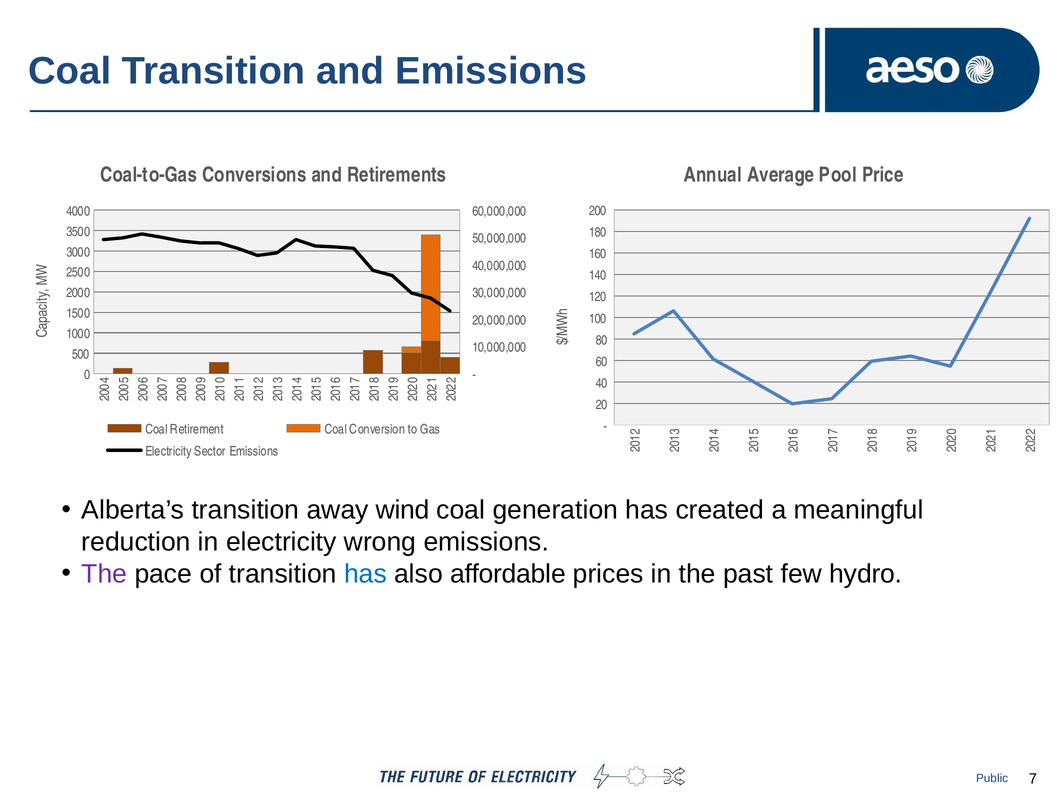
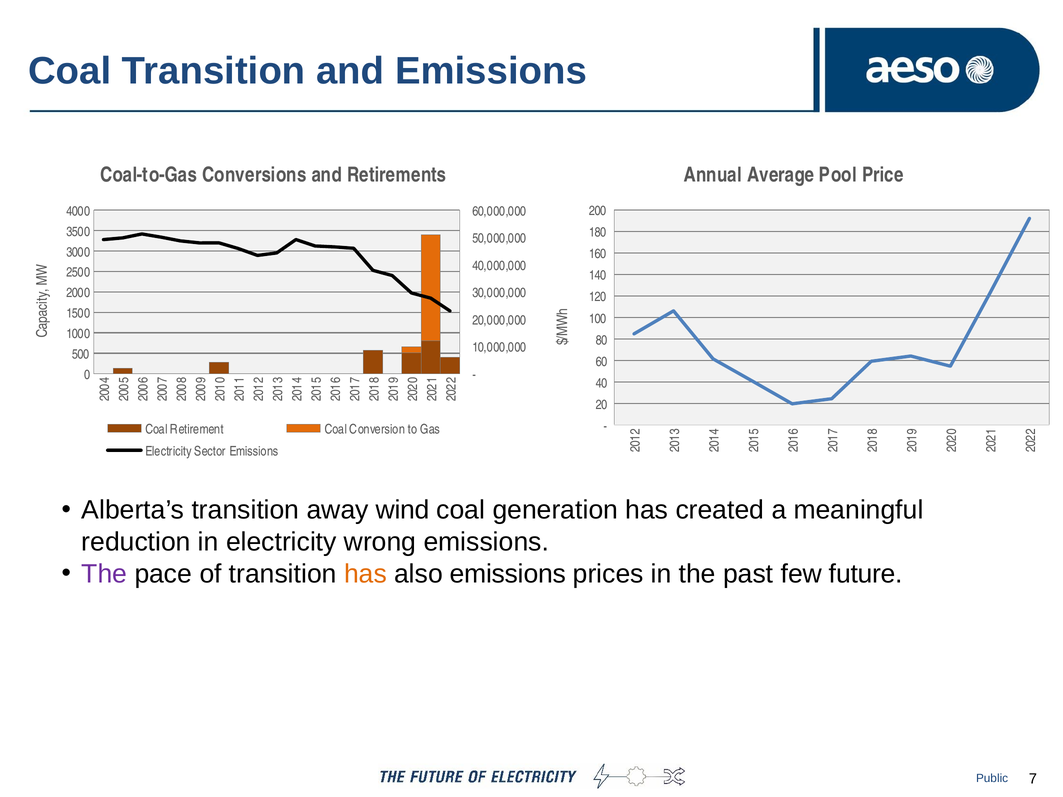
has at (365, 574) colour: blue -> orange
also affordable: affordable -> emissions
hydro: hydro -> future
